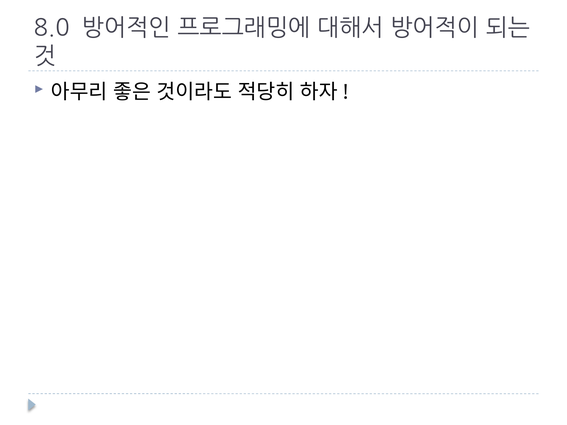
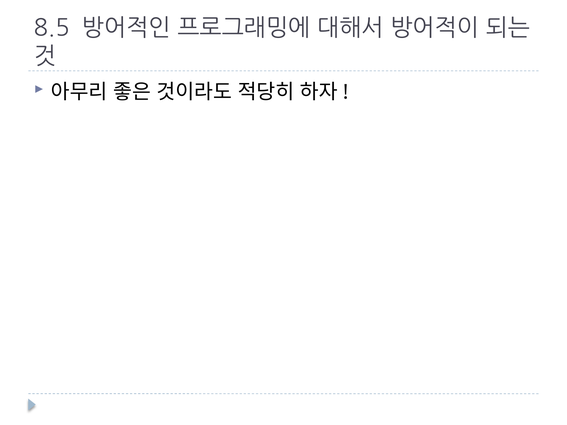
8.0: 8.0 -> 8.5
